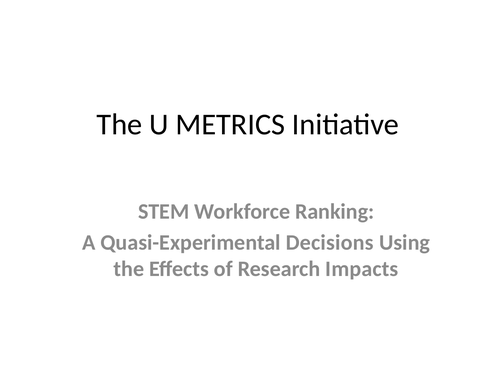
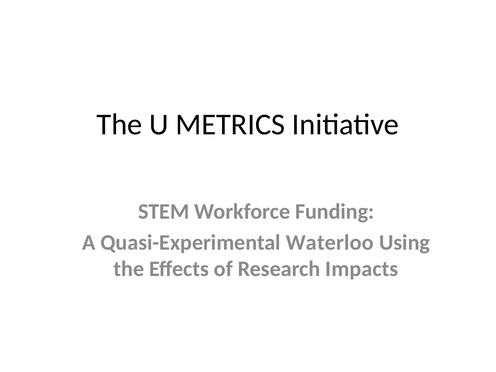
Ranking: Ranking -> Funding
Decisions: Decisions -> Waterloo
